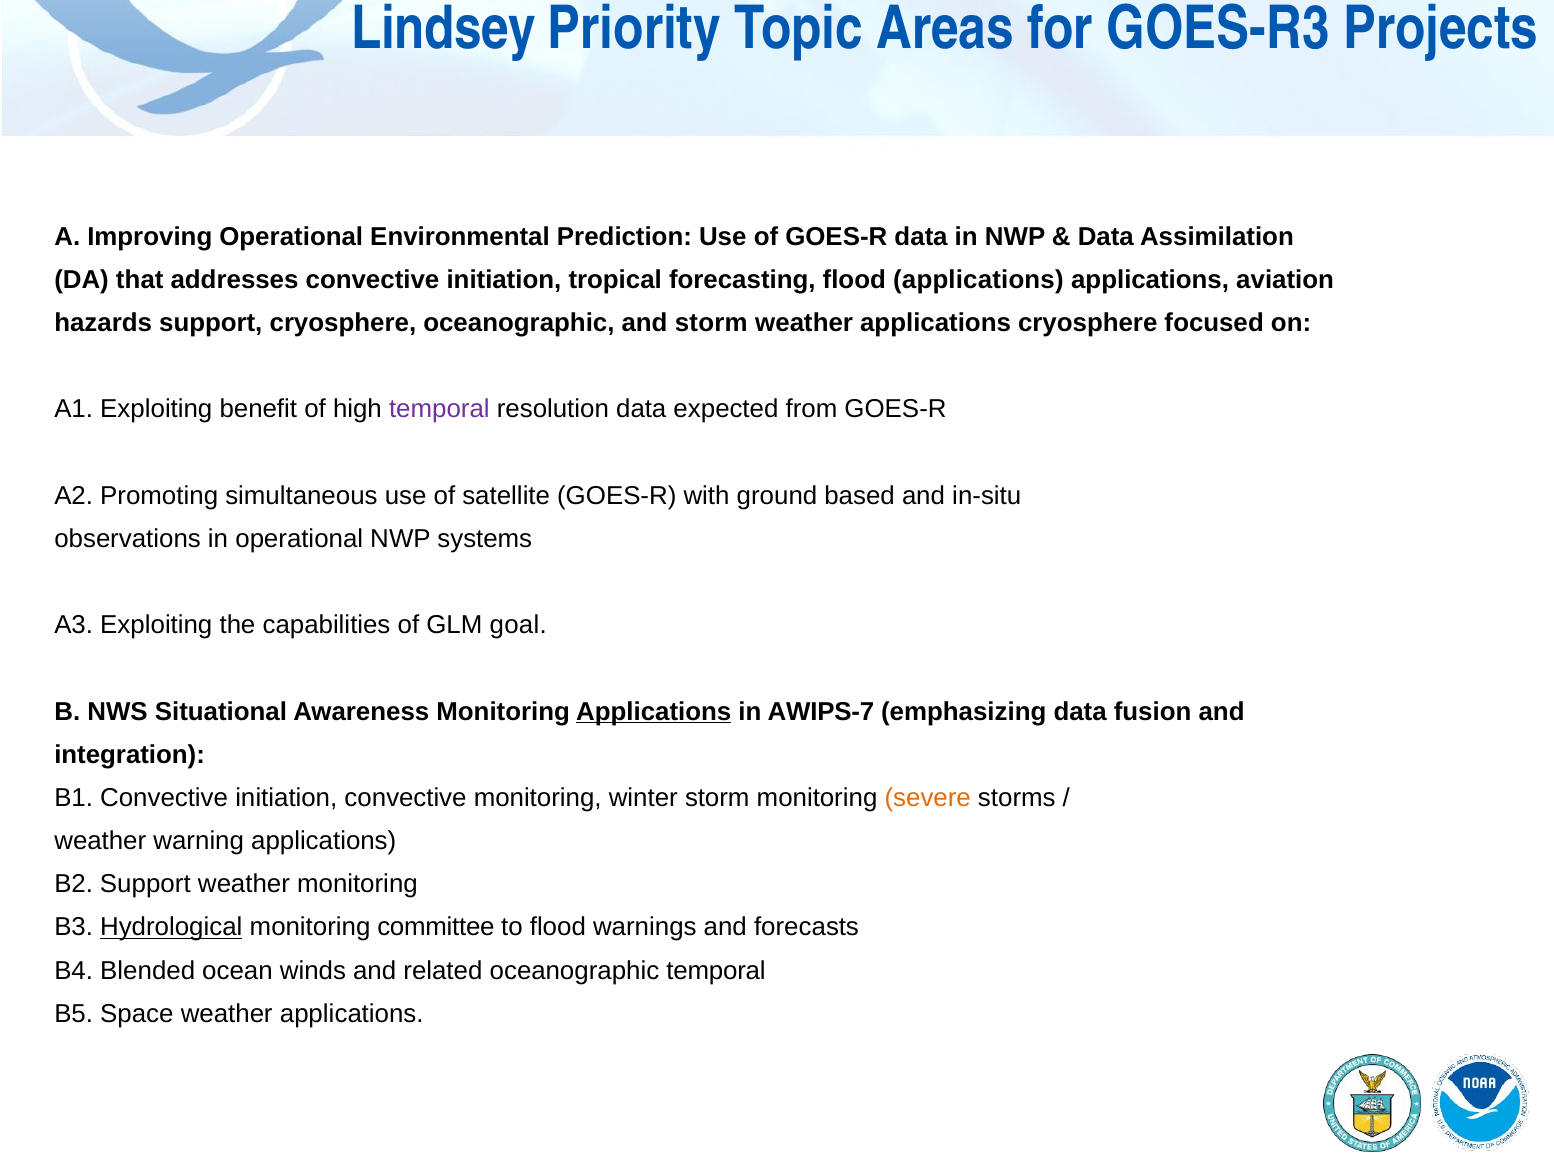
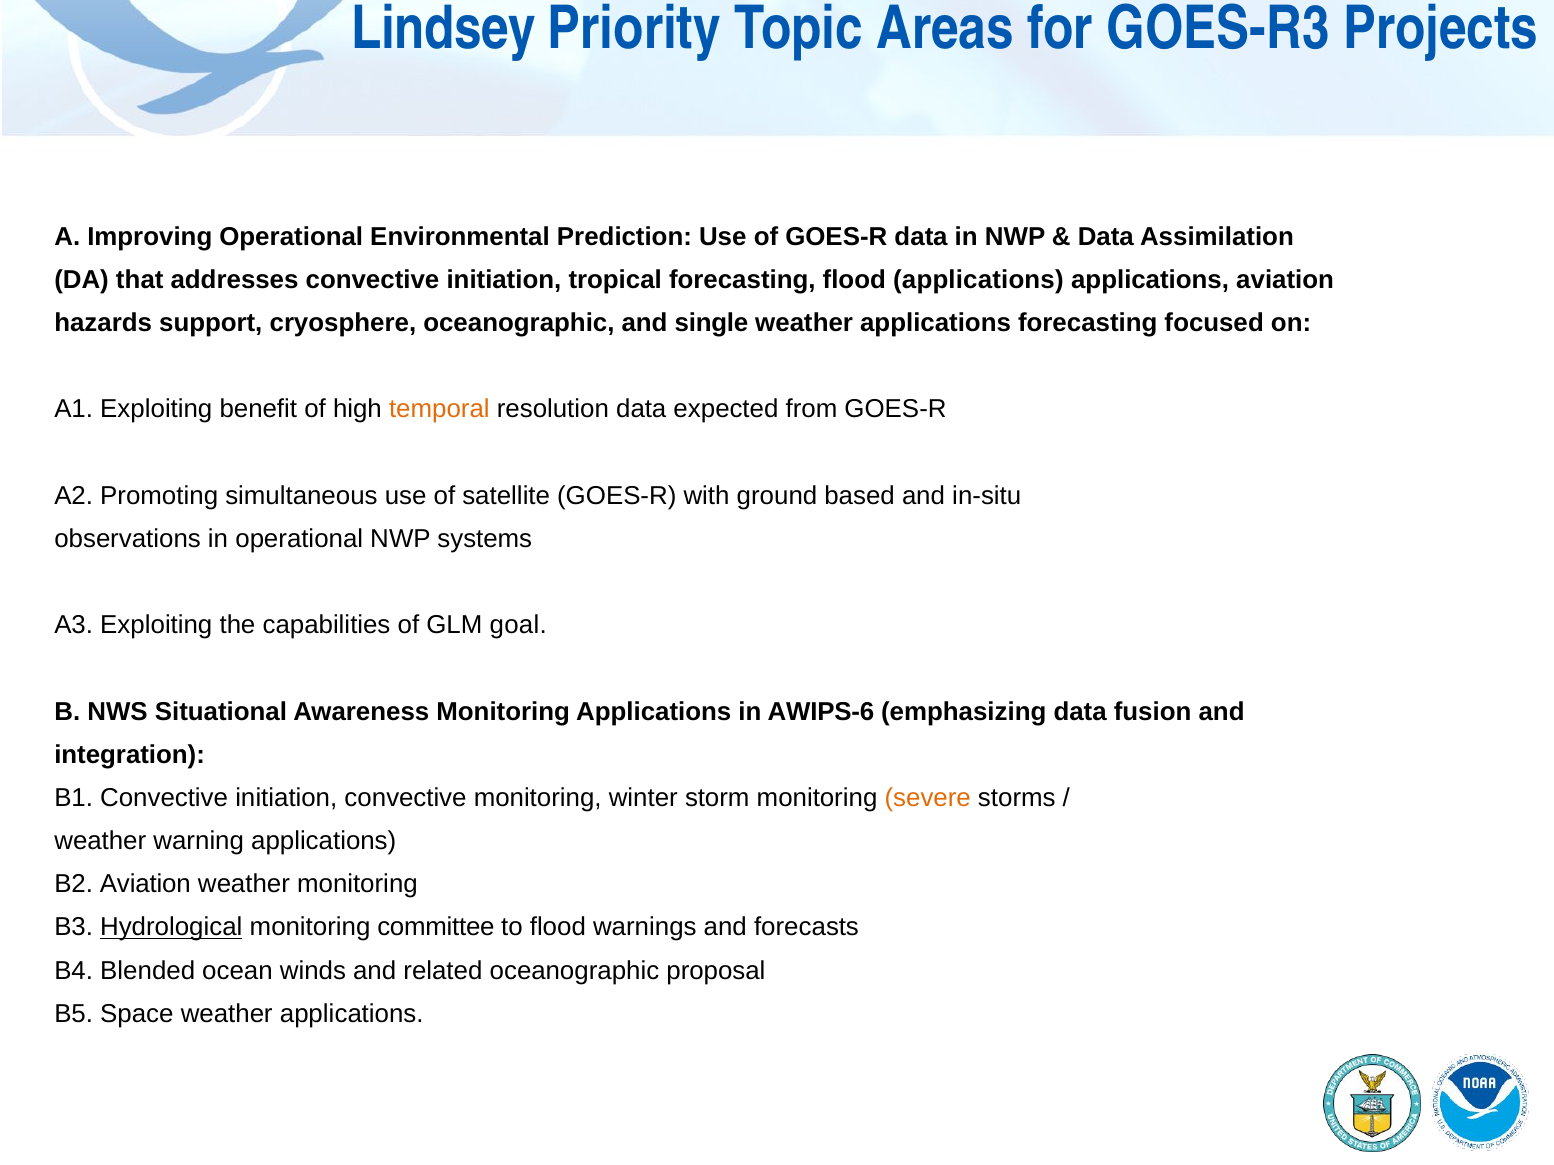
and storm: storm -> single
applications cryosphere: cryosphere -> forecasting
temporal at (439, 409) colour: purple -> orange
Applications at (654, 712) underline: present -> none
AWIPS-7: AWIPS-7 -> AWIPS-6
B2 Support: Support -> Aviation
oceanographic temporal: temporal -> proposal
